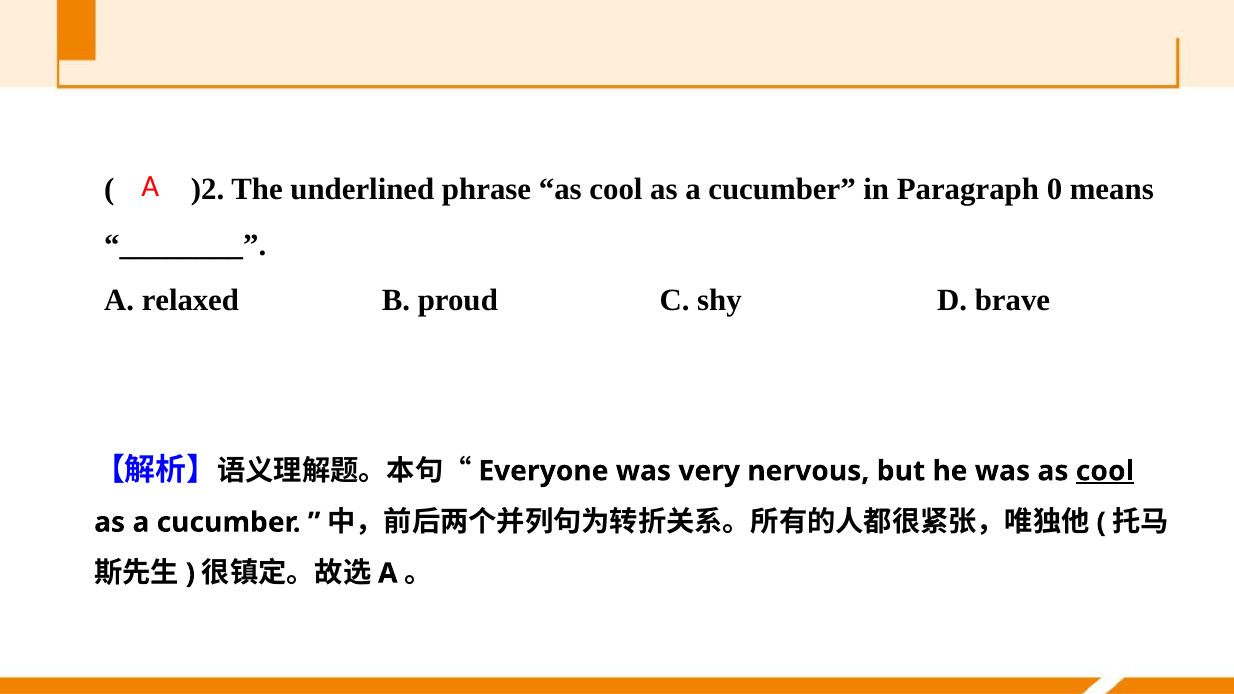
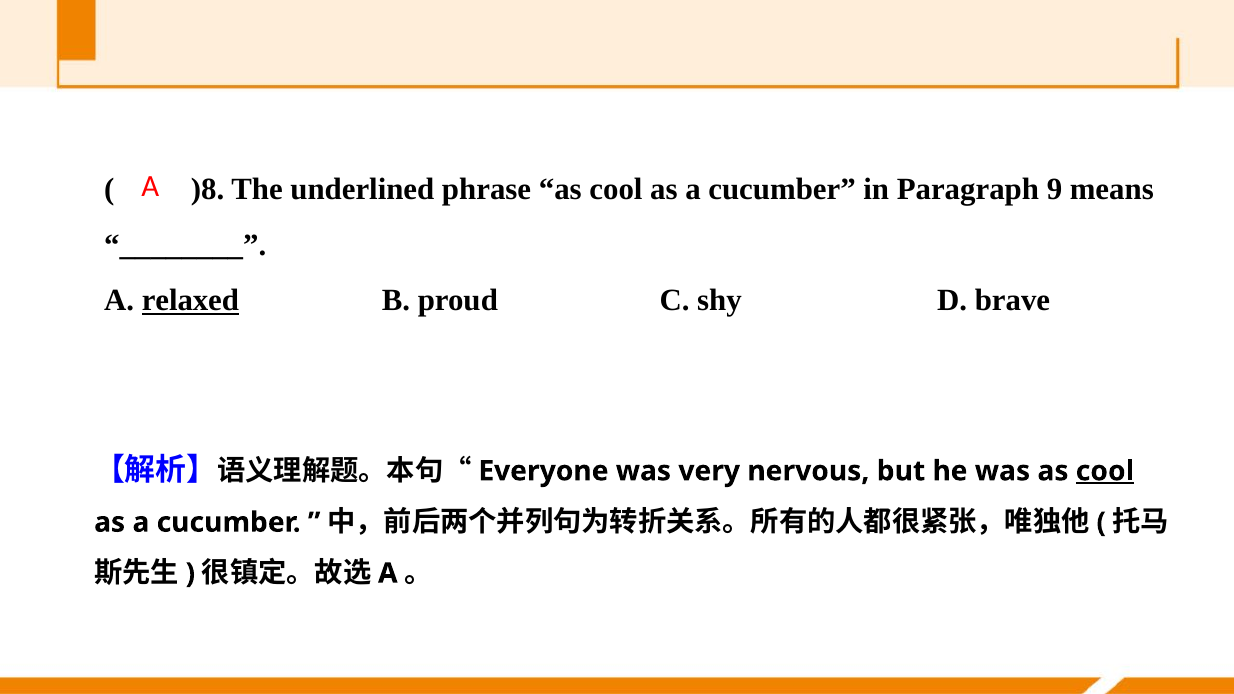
)2: )2 -> )8
0: 0 -> 9
relaxed underline: none -> present
